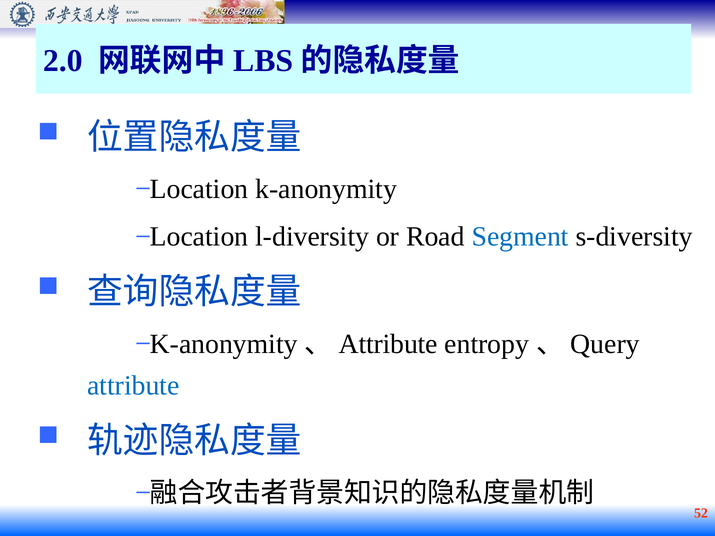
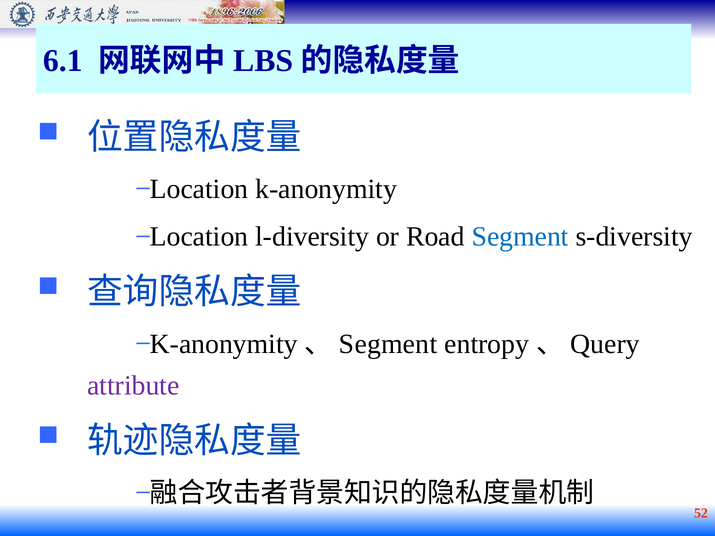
2.0: 2.0 -> 6.1
Attribute at (388, 344): Attribute -> Segment
attribute at (133, 386) colour: blue -> purple
